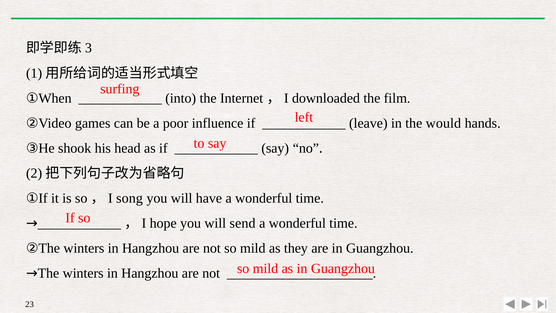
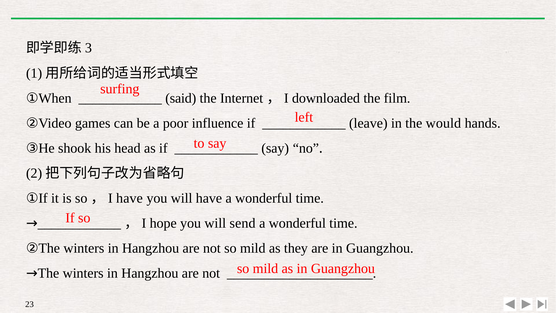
into: into -> said
so，I song: song -> have
